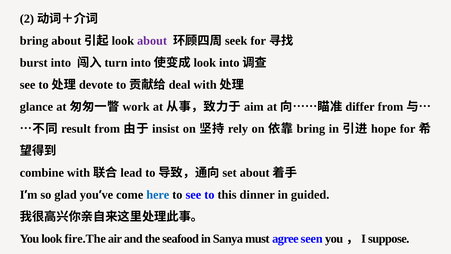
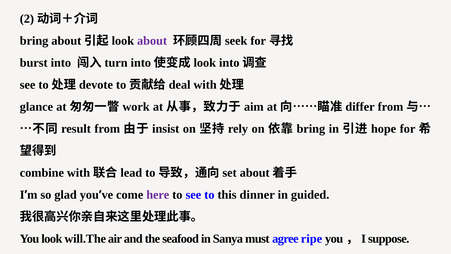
here colour: blue -> purple
fire.The: fire.The -> will.The
seen: seen -> ripe
